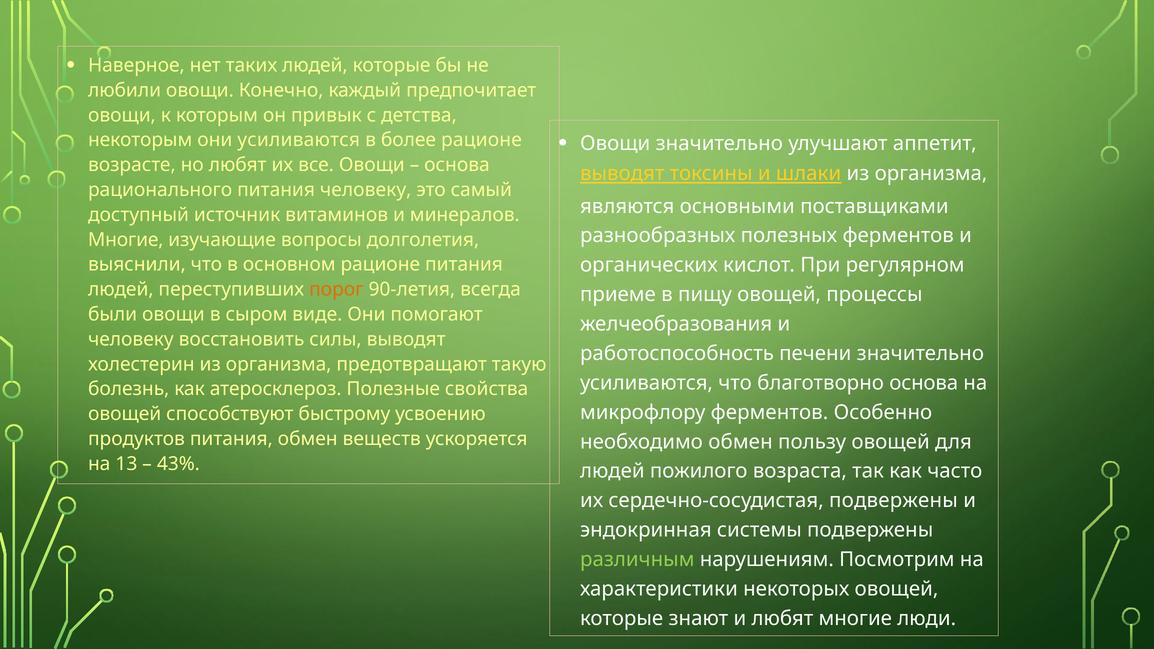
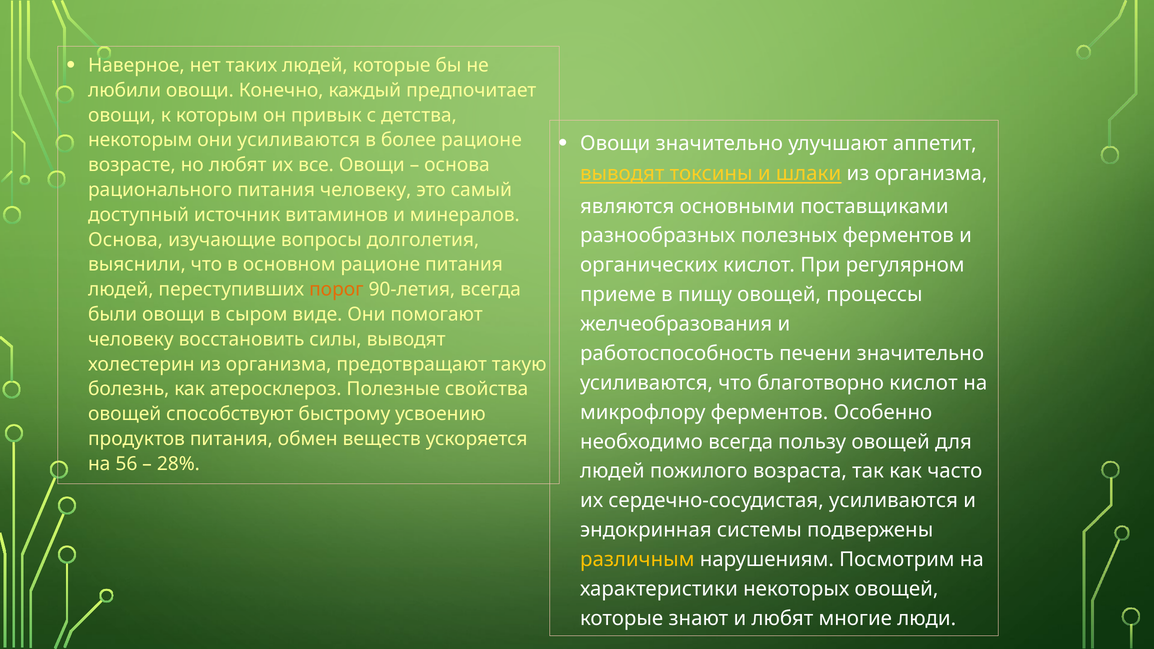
Многие at (126, 240): Многие -> Основа
благотворно основа: основа -> кислот
необходимо обмен: обмен -> всегда
13: 13 -> 56
43%: 43% -> 28%
сердечно-сосудистая подвержены: подвержены -> усиливаются
различным colour: light green -> yellow
